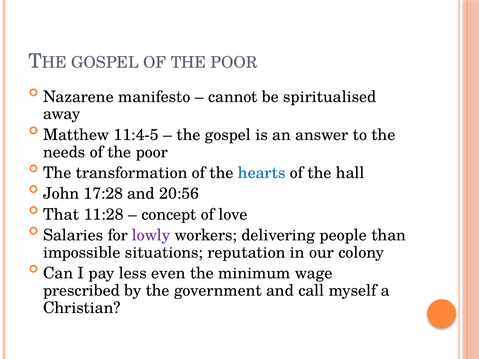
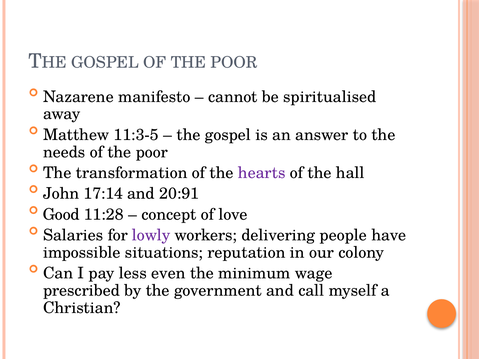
11:4-5: 11:4-5 -> 11:3-5
hearts colour: blue -> purple
17:28: 17:28 -> 17:14
20:56: 20:56 -> 20:91
That: That -> Good
than: than -> have
